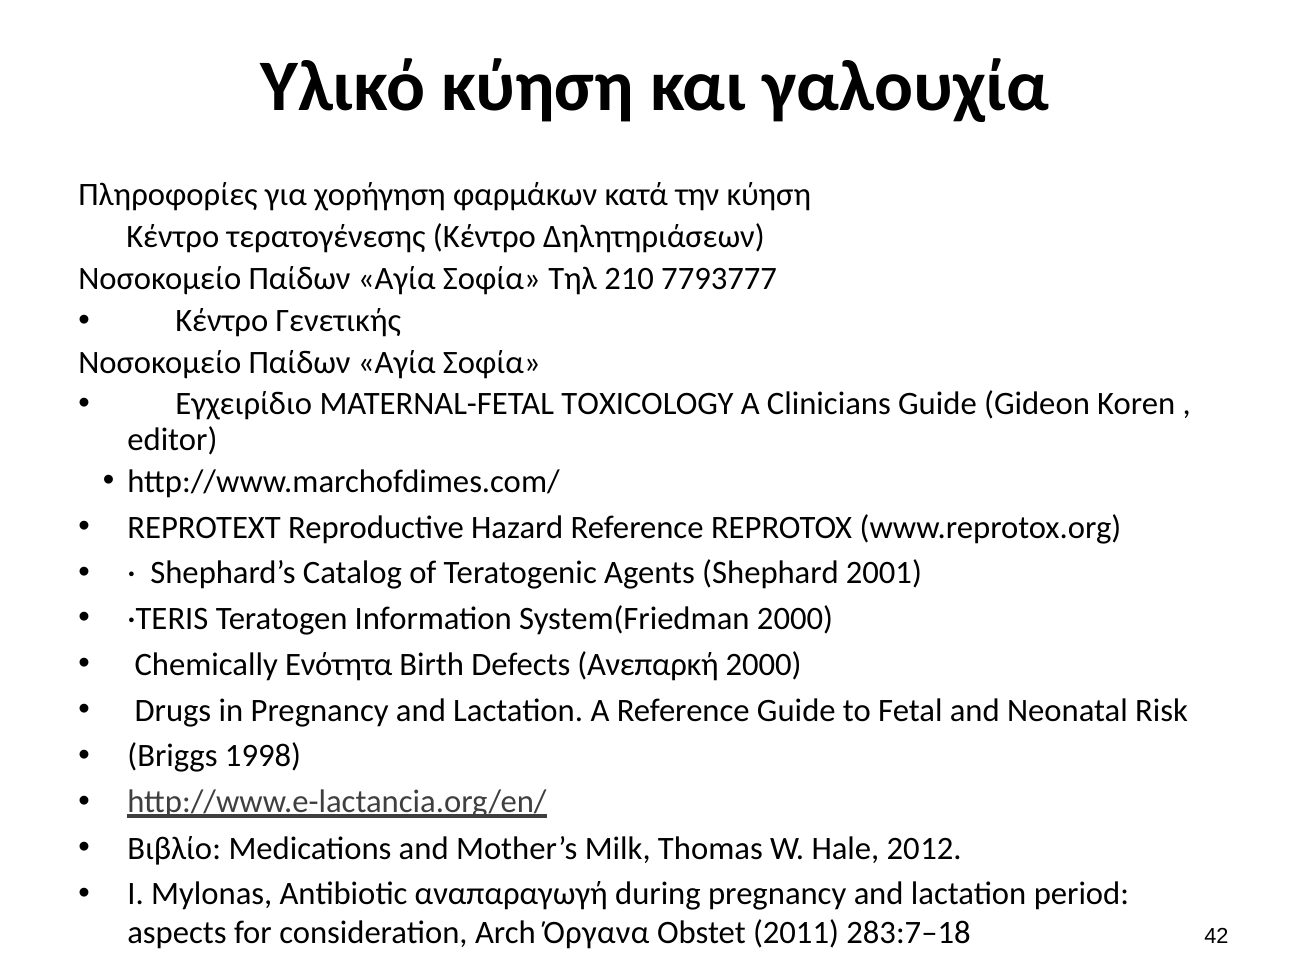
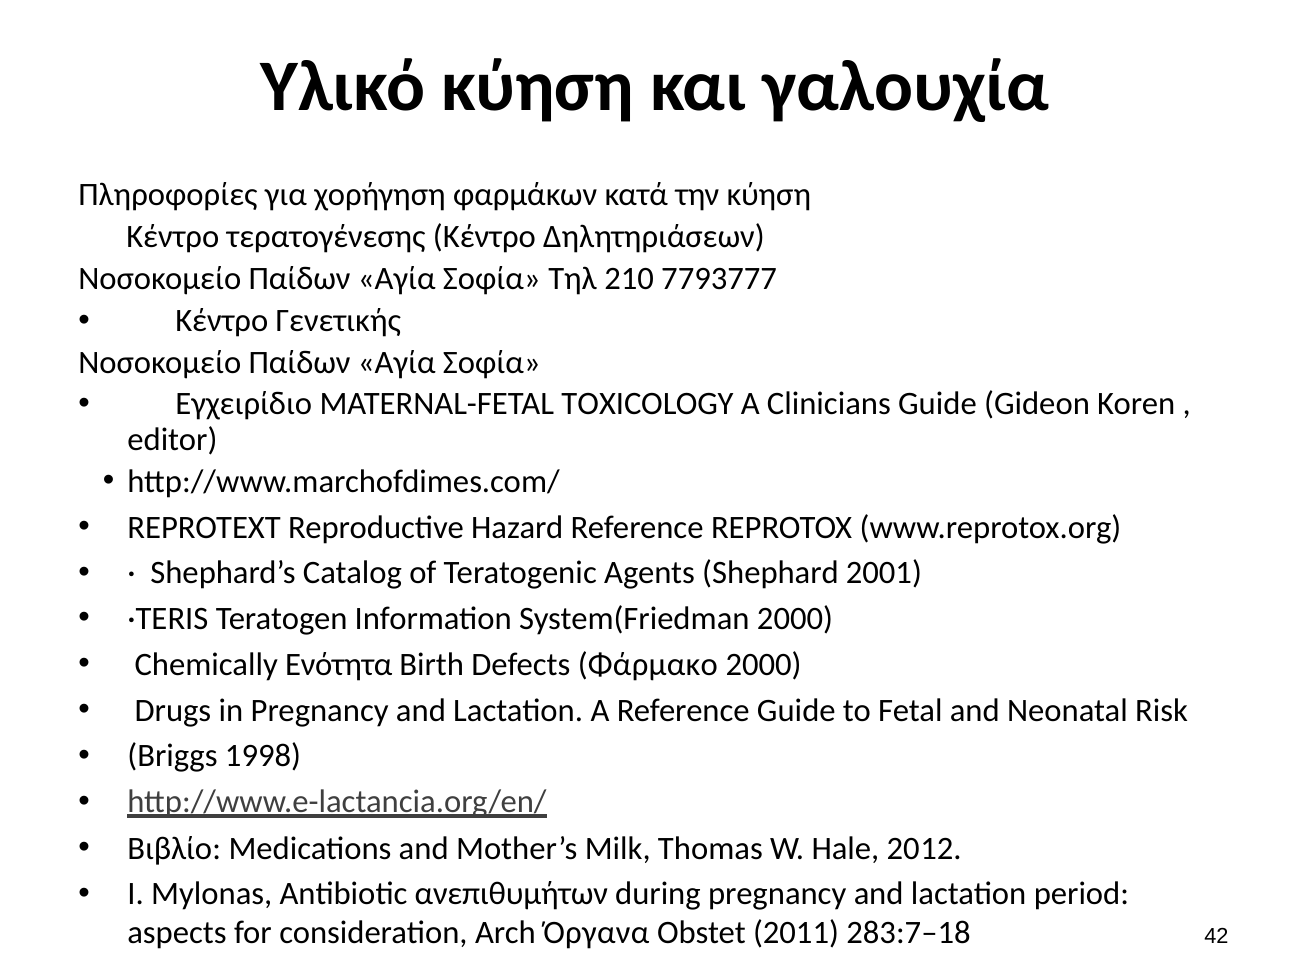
Ανεπαρκή: Ανεπαρκή -> Φάρμακο
αναπαραγωγή: αναπαραγωγή -> ανεπιθυμήτων
